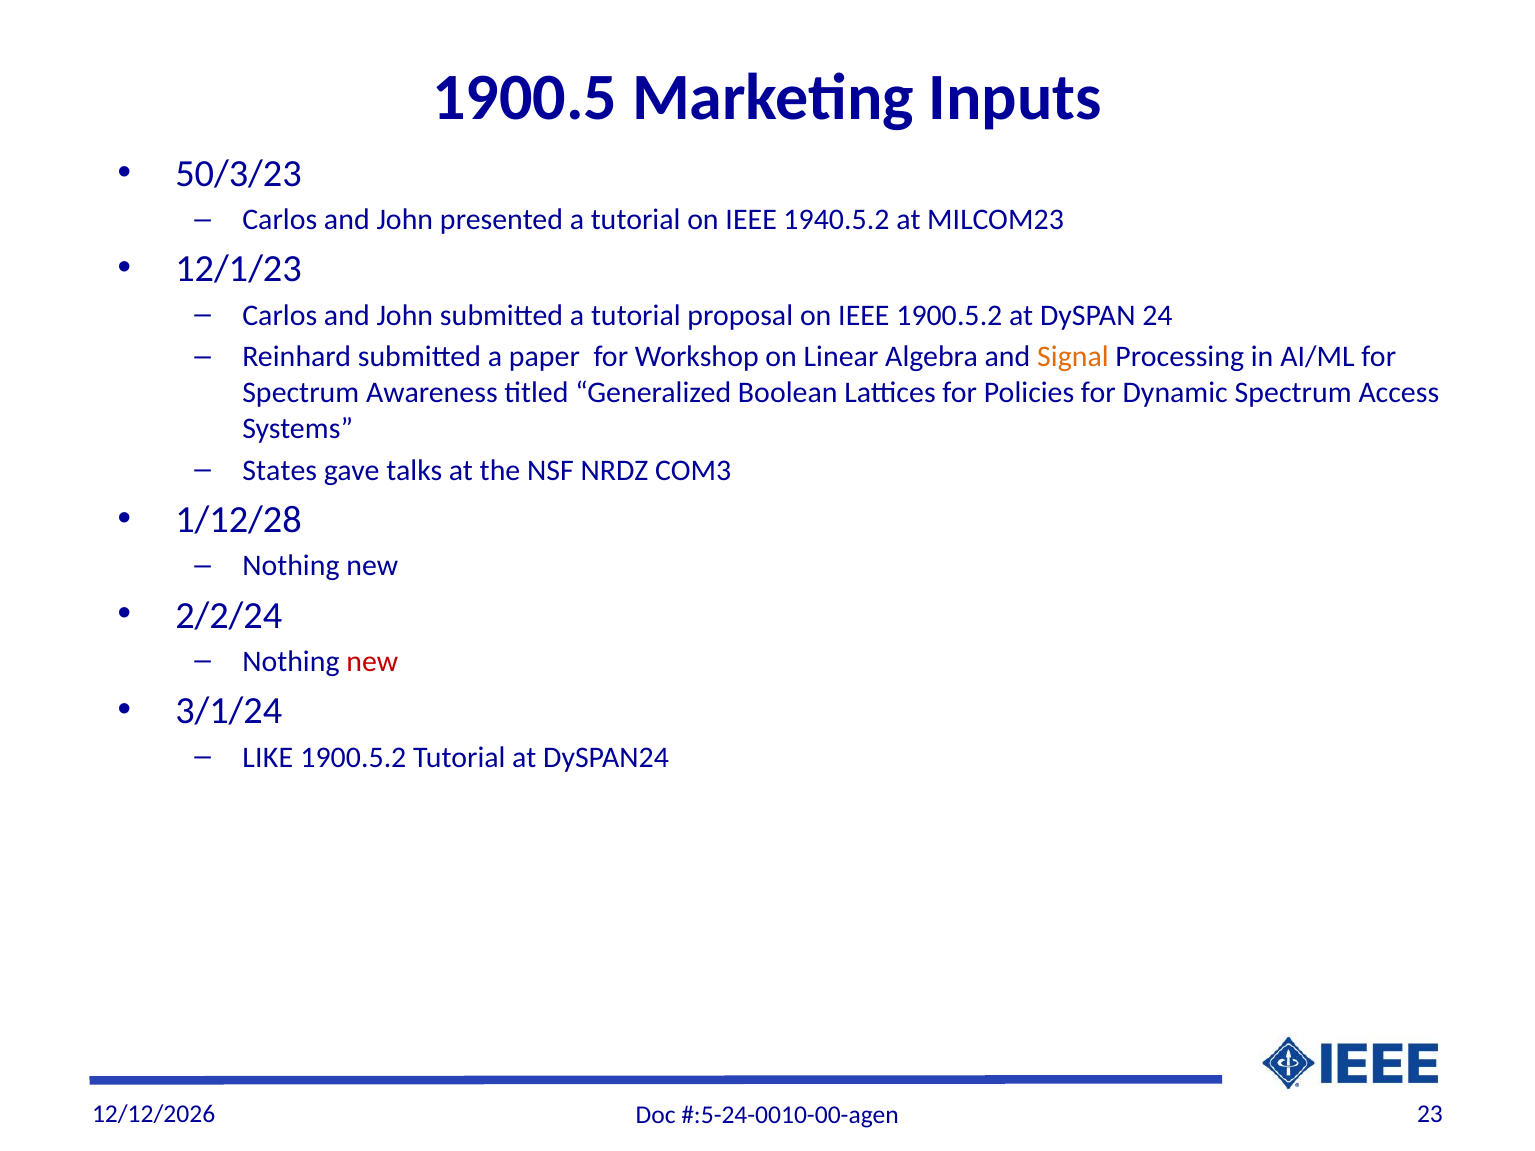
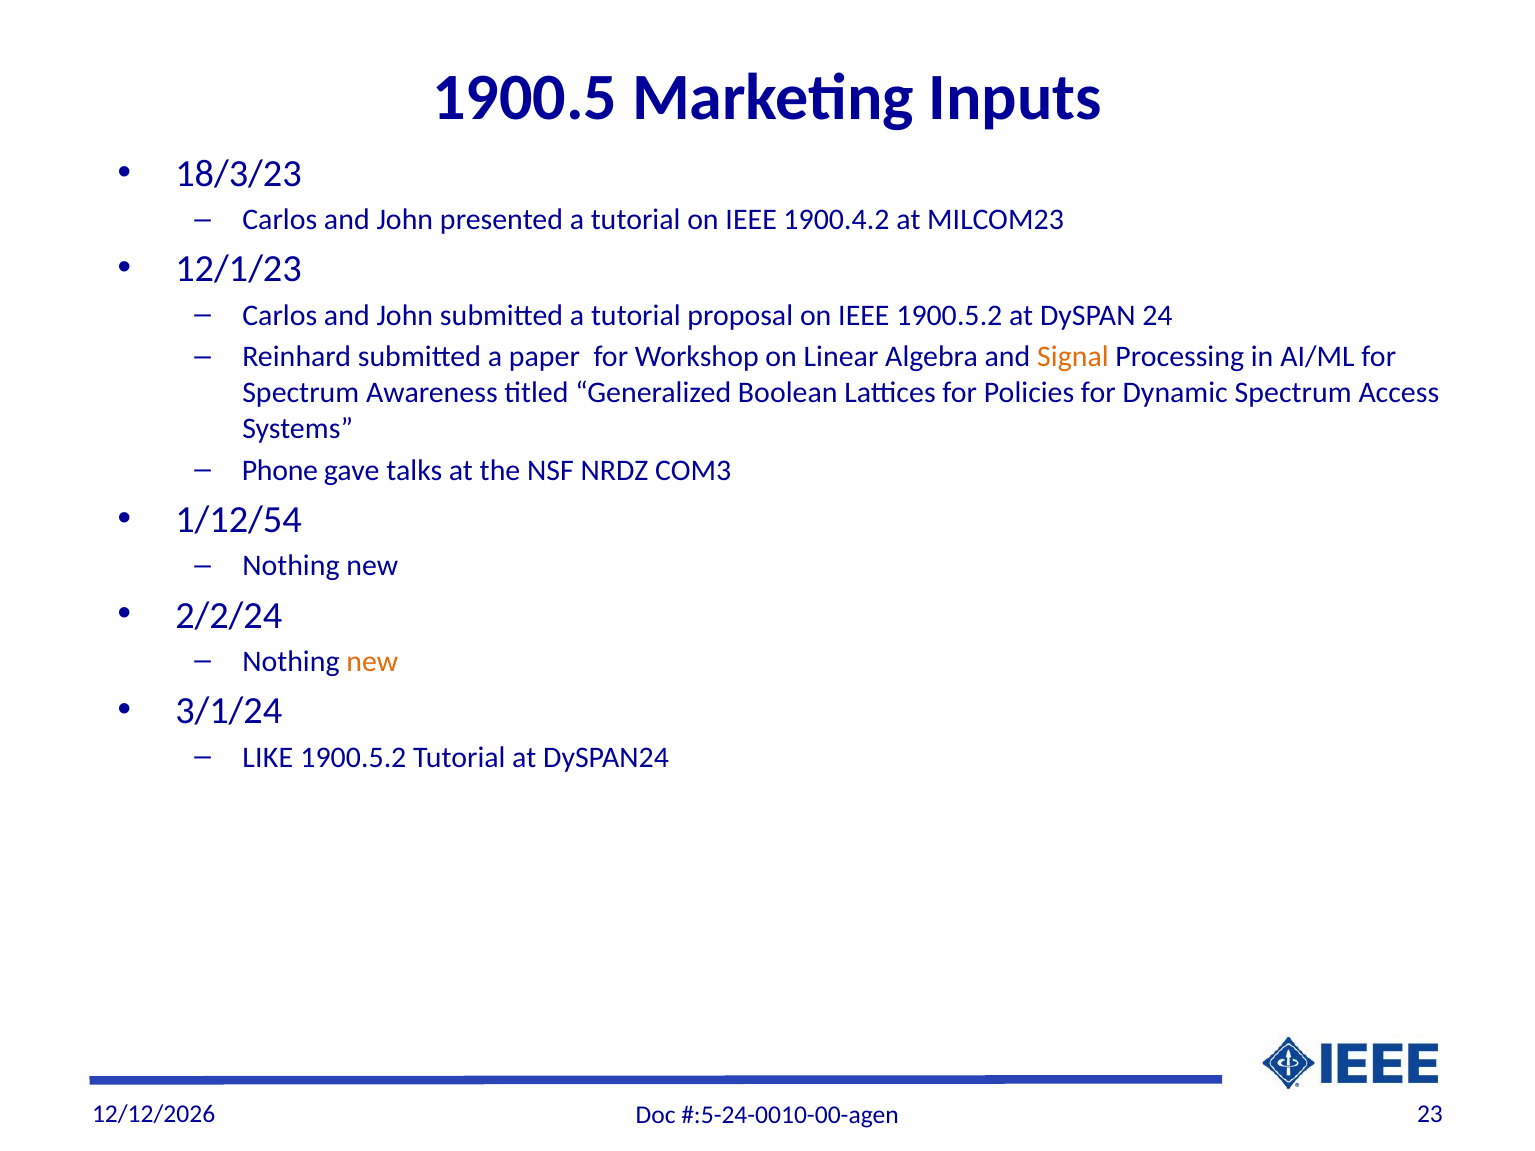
50/3/23: 50/3/23 -> 18/3/23
1940.5.2: 1940.5.2 -> 1900.4.2
States: States -> Phone
1/12/28: 1/12/28 -> 1/12/54
new at (372, 662) colour: red -> orange
